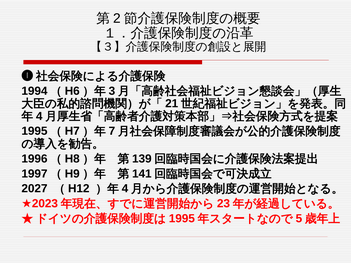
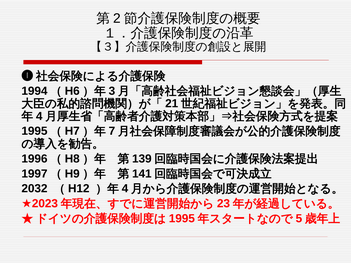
2027: 2027 -> 2032
